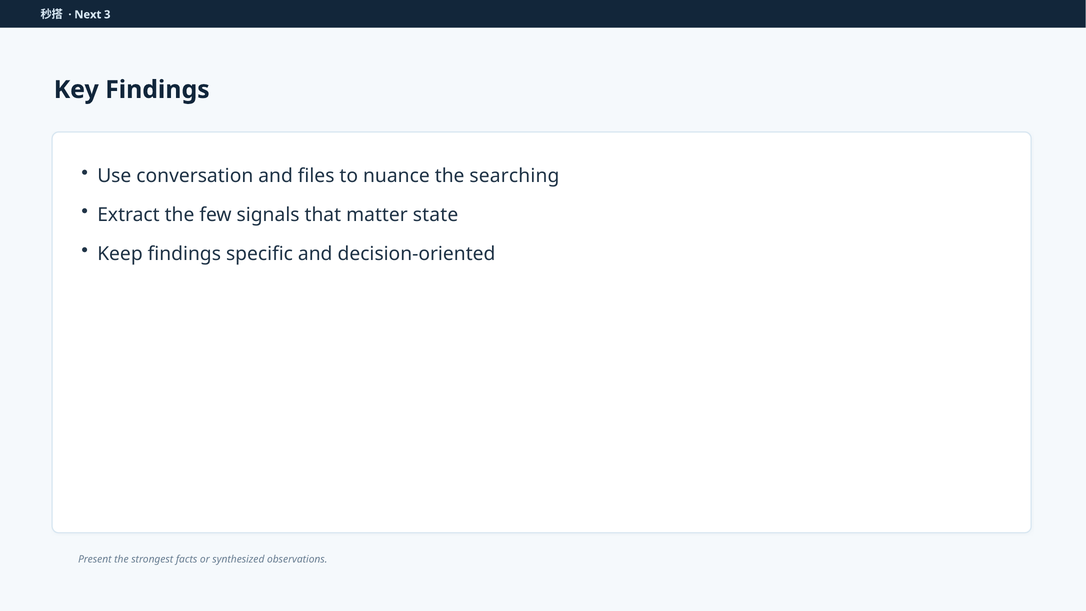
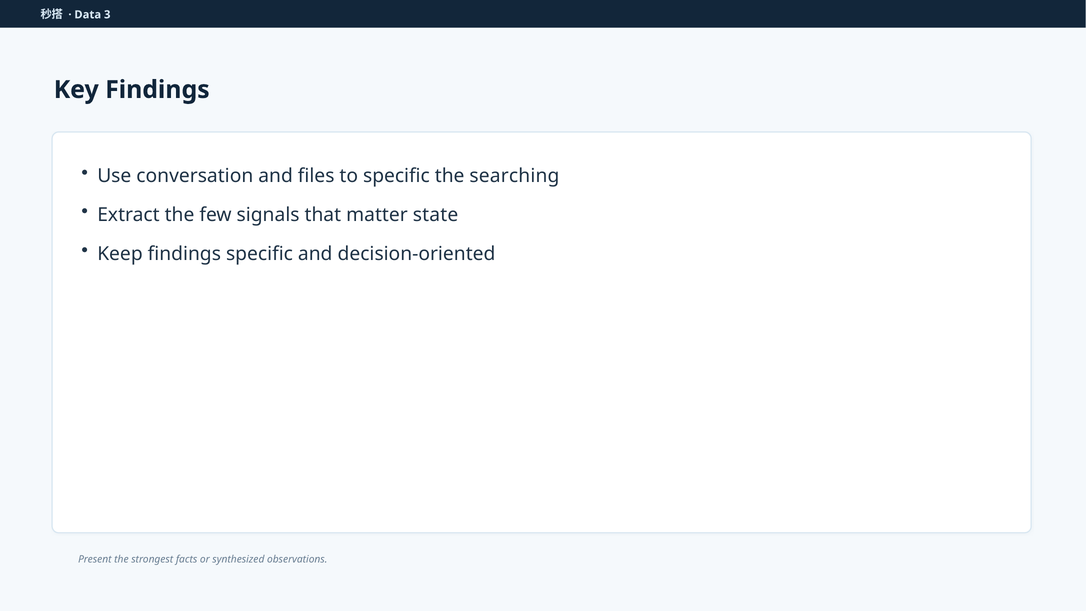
Next: Next -> Data
to nuance: nuance -> specific
